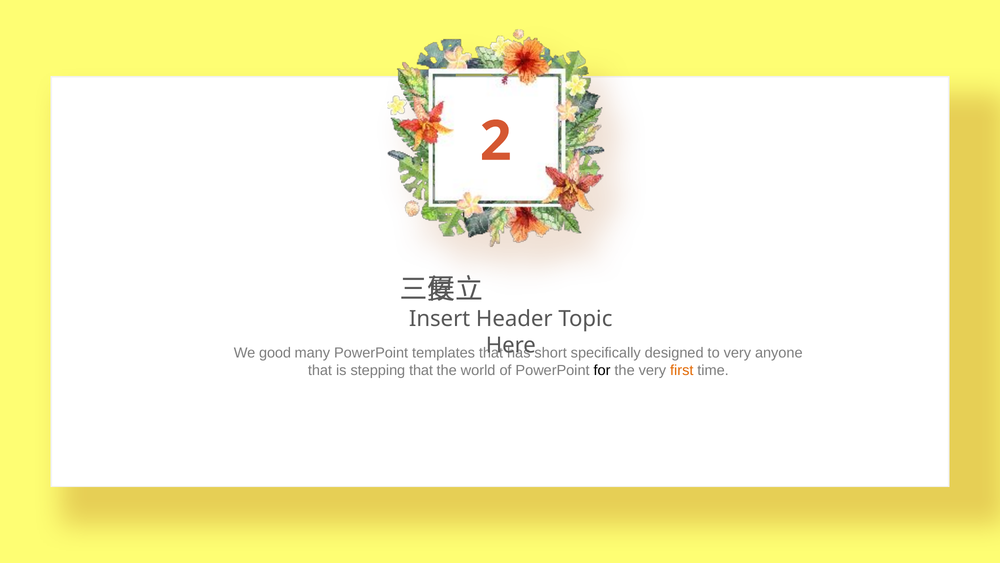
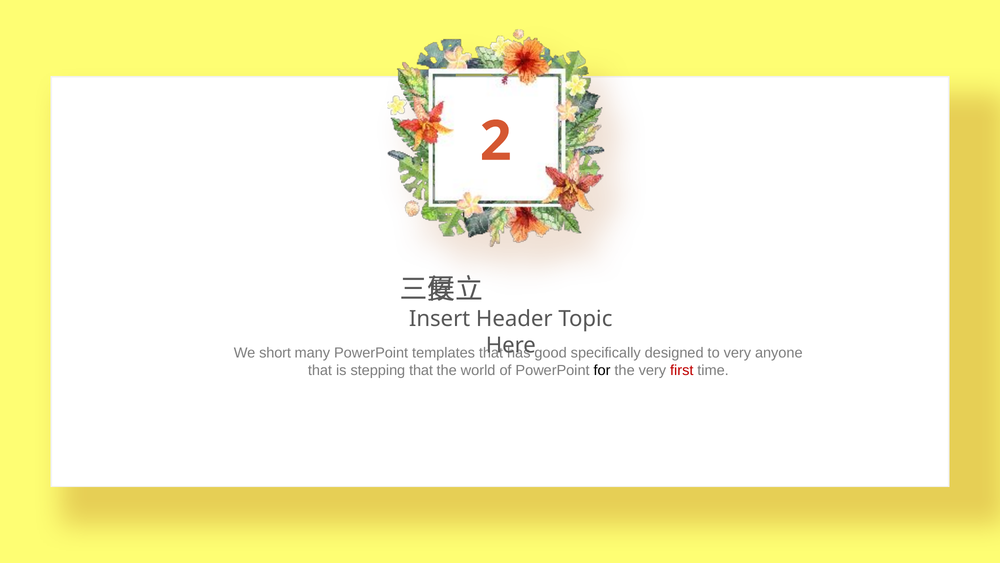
good: good -> short
short: short -> good
first colour: orange -> red
